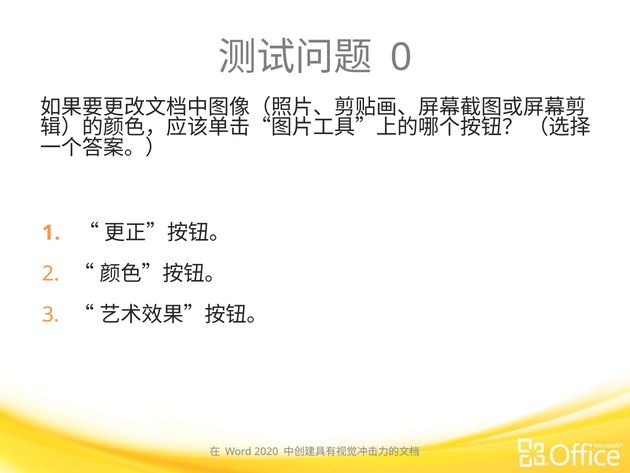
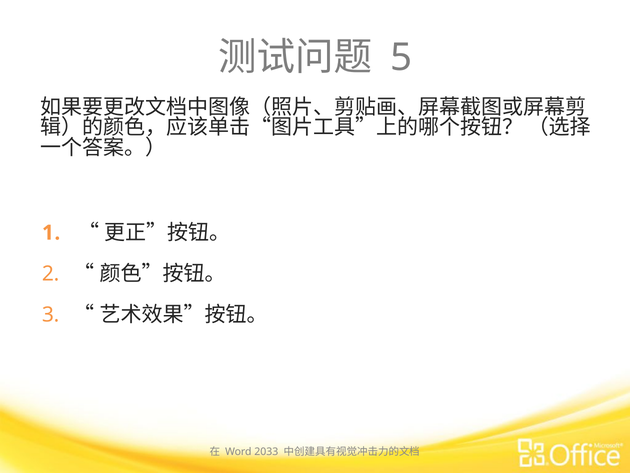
0: 0 -> 5
2020: 2020 -> 2033
